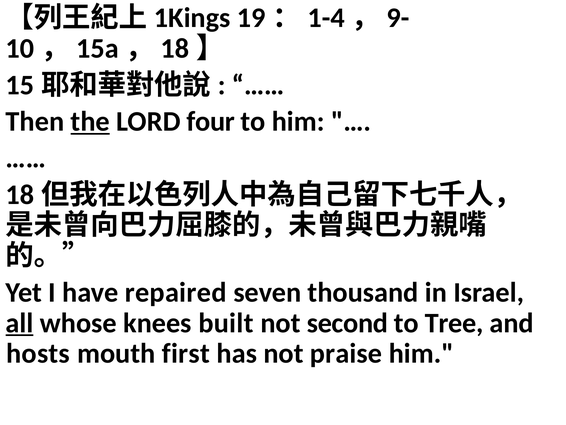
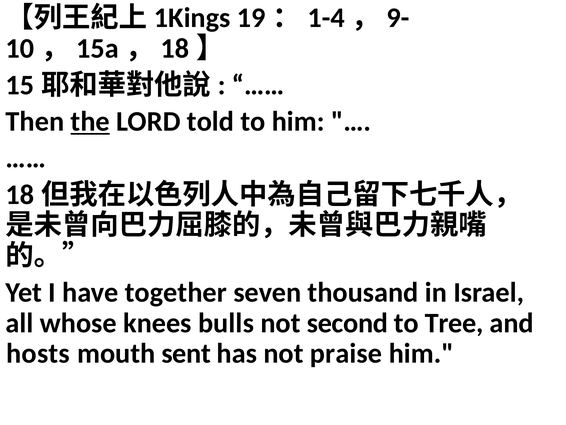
four: four -> told
repaired: repaired -> together
all underline: present -> none
built: built -> bulls
first: first -> sent
